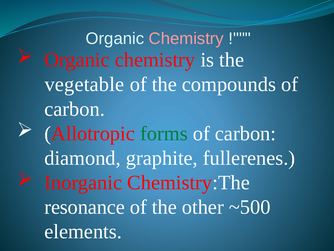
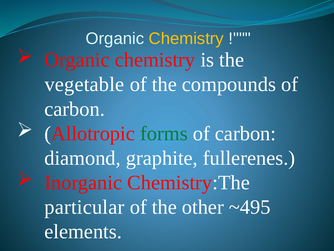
Chemistry at (186, 39) colour: pink -> yellow
resonance: resonance -> particular
~500: ~500 -> ~495
